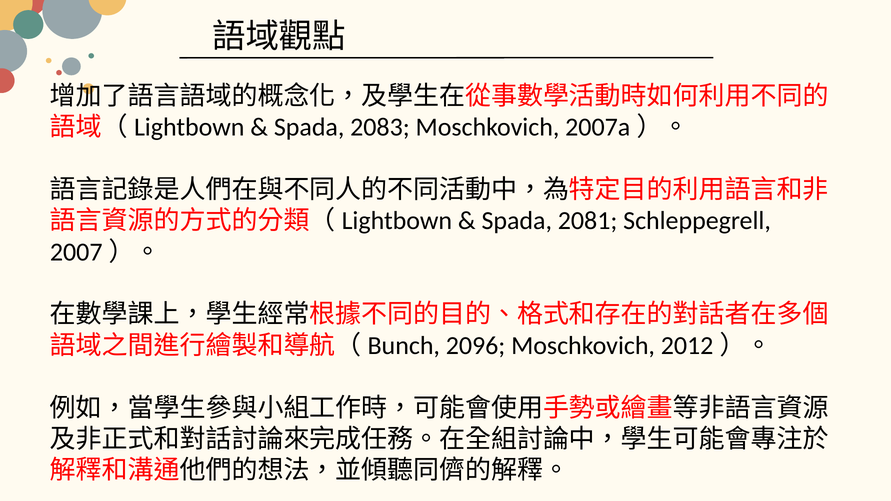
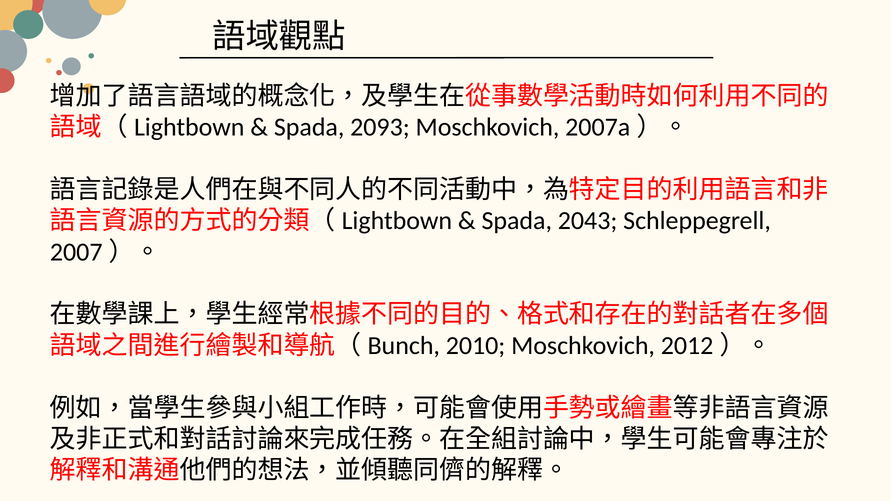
2083: 2083 -> 2093
2081: 2081 -> 2043
2096: 2096 -> 2010
